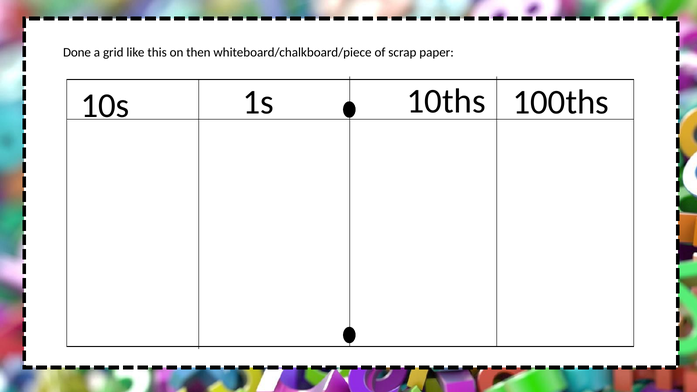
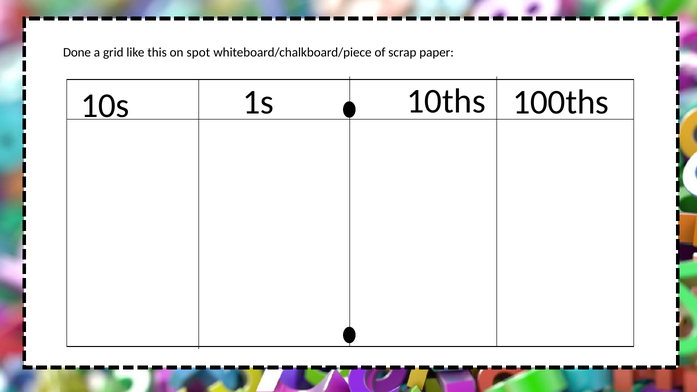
then: then -> spot
